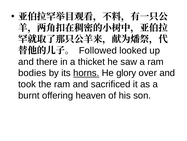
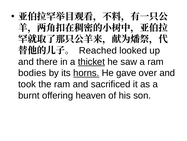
Followed: Followed -> Reached
thicket underline: none -> present
glory: glory -> gave
